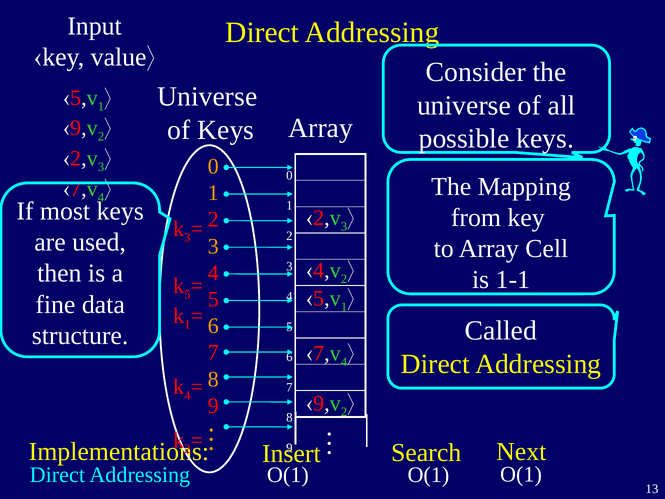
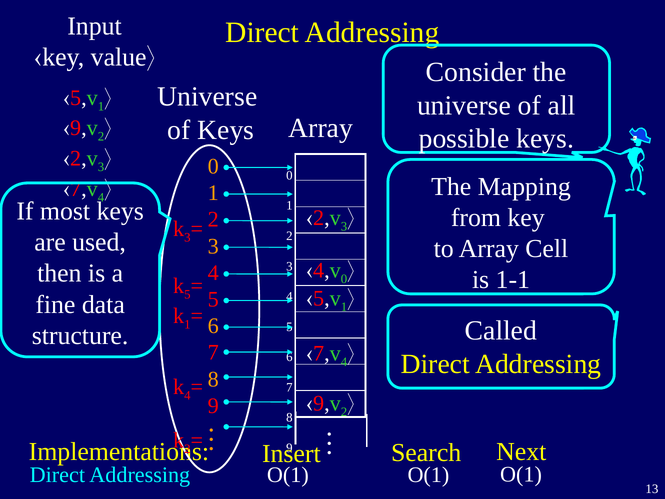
2 at (344, 279): 2 -> 0
